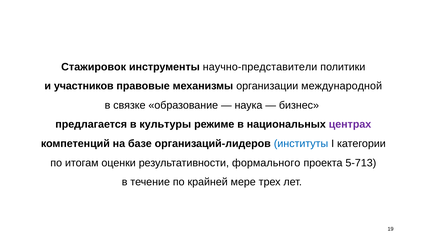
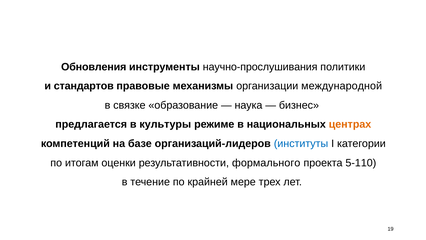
Стажировок: Стажировок -> Обновления
научно-представители: научно-представители -> научно-прослушивания
участников: участников -> стандартов
центрах colour: purple -> orange
5-713: 5-713 -> 5-110
